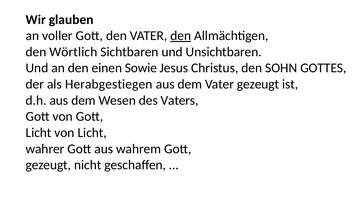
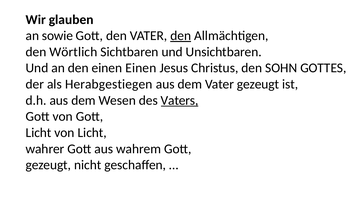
voller: voller -> sowie
einen Sowie: Sowie -> Einen
Vaters underline: none -> present
